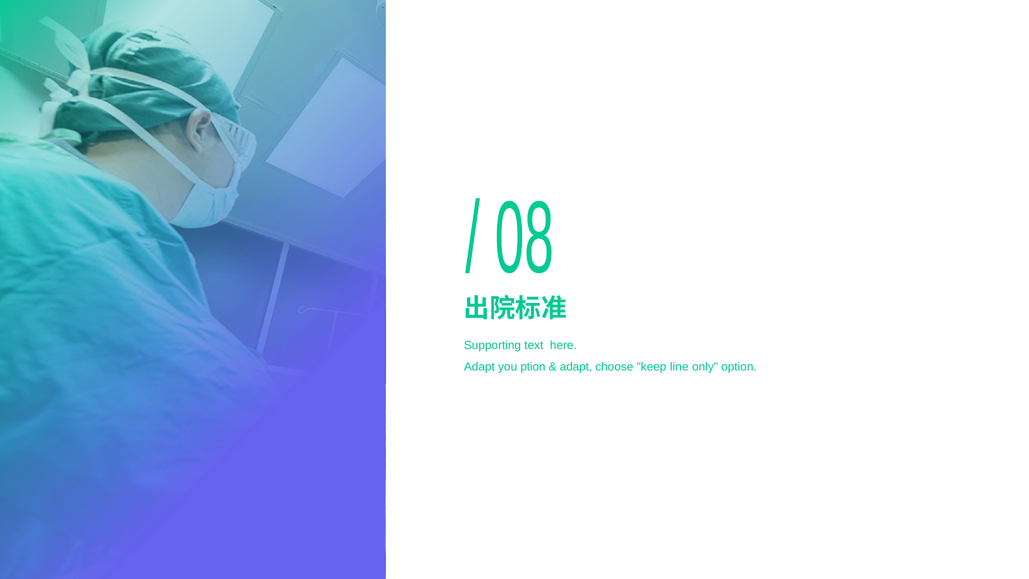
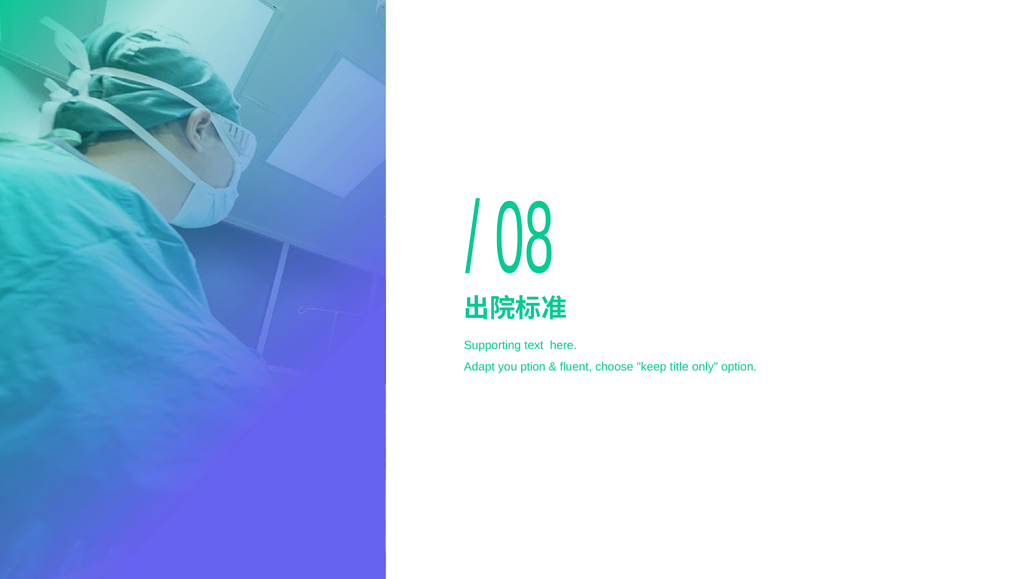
adapt at (576, 367): adapt -> fluent
line: line -> title
